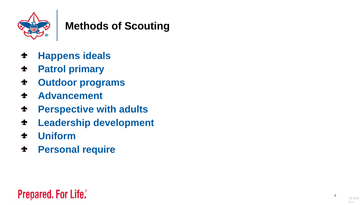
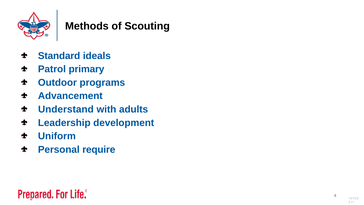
Happens: Happens -> Standard
Perspective: Perspective -> Understand
